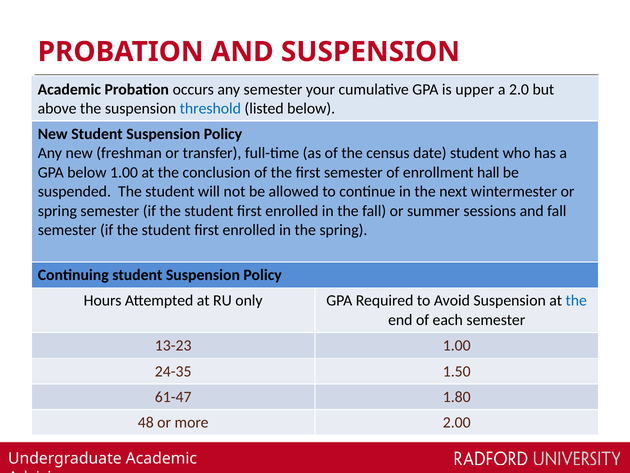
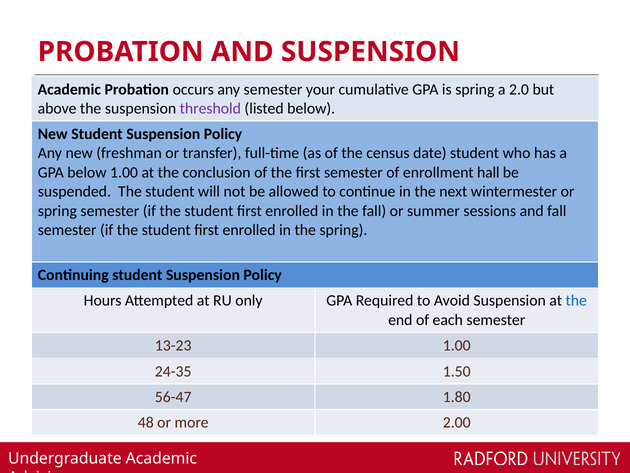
is upper: upper -> spring
threshold colour: blue -> purple
61-47: 61-47 -> 56-47
